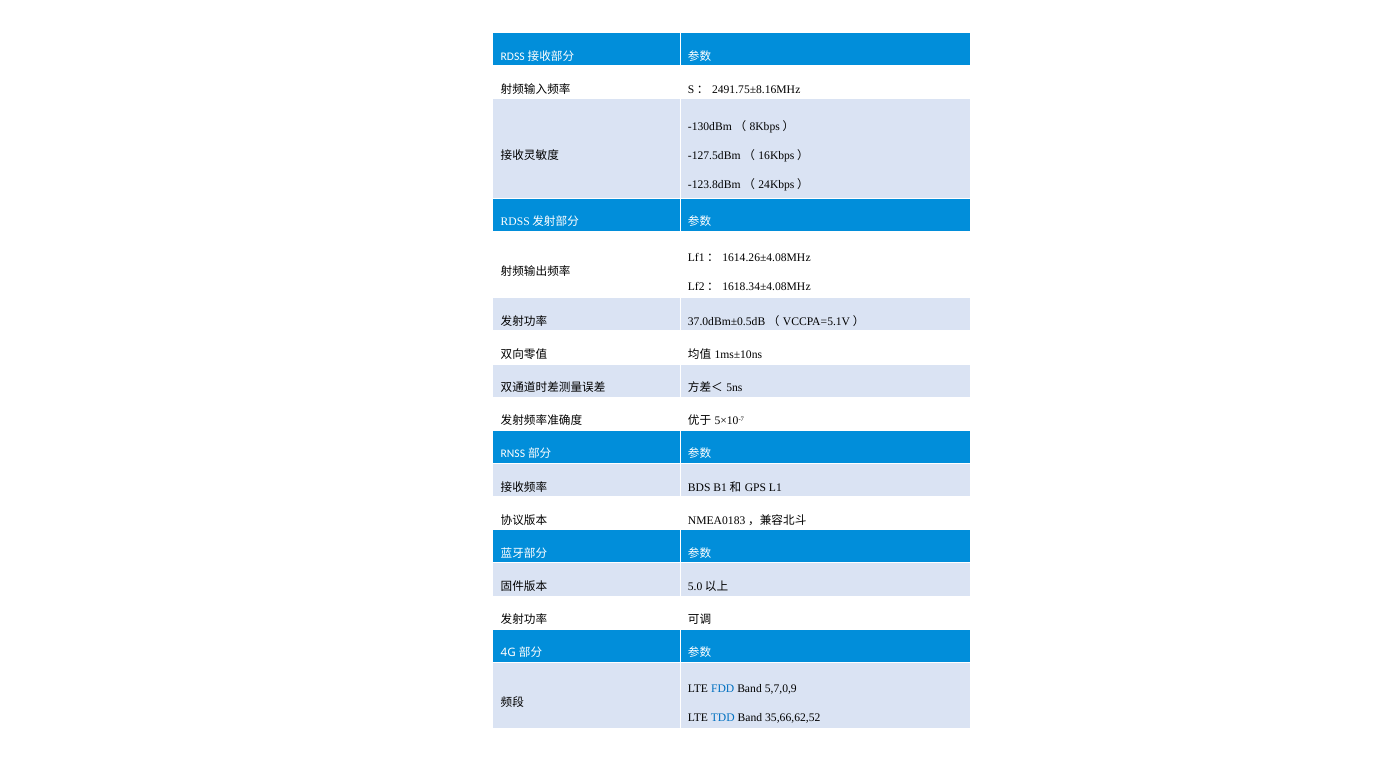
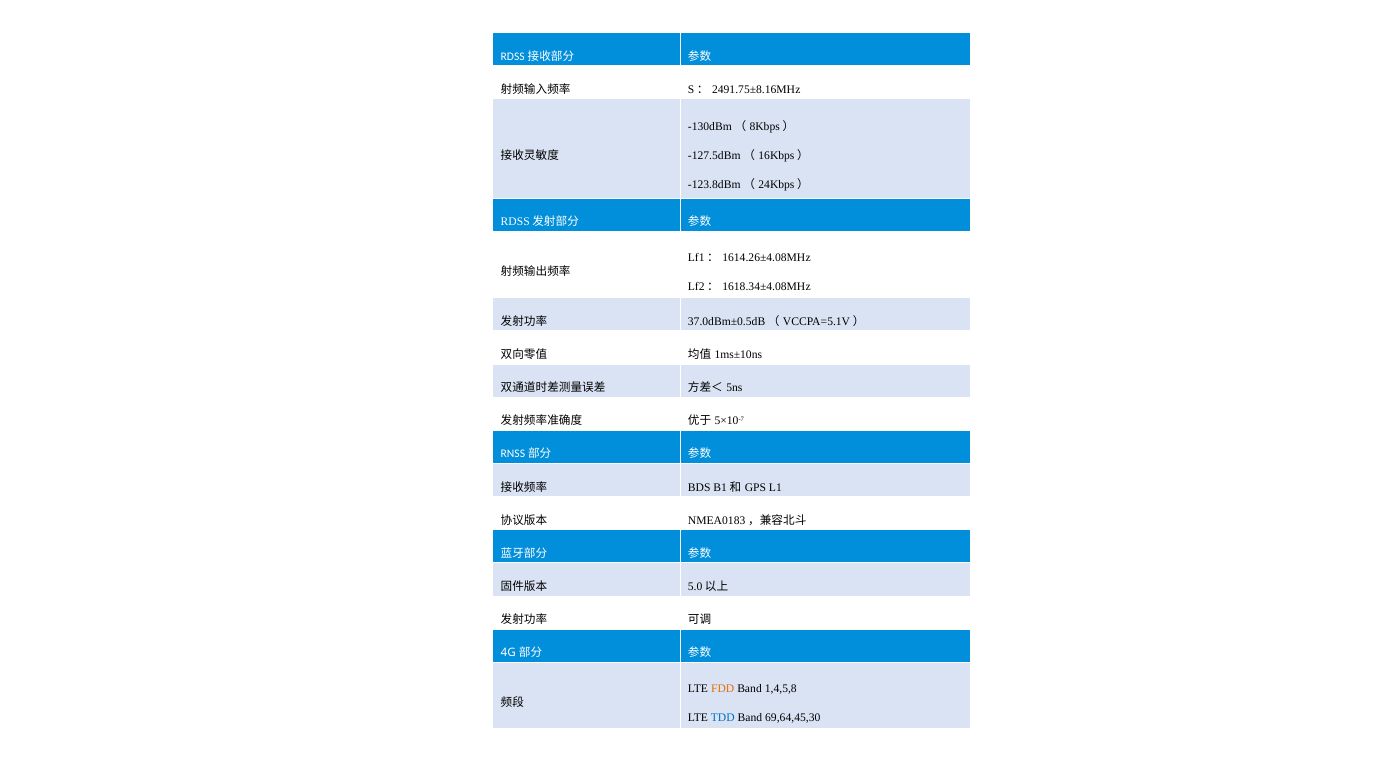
FDD colour: blue -> orange
5,7,0,9: 5,7,0,9 -> 1,4,5,8
35,66,62,52: 35,66,62,52 -> 69,64,45,30
